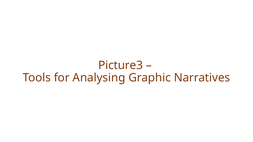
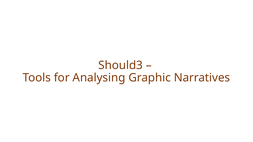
Picture3: Picture3 -> Should3
